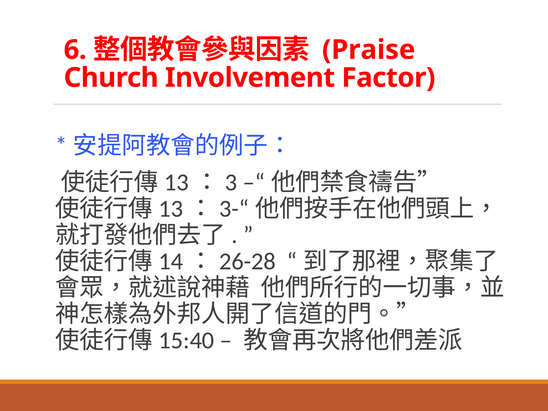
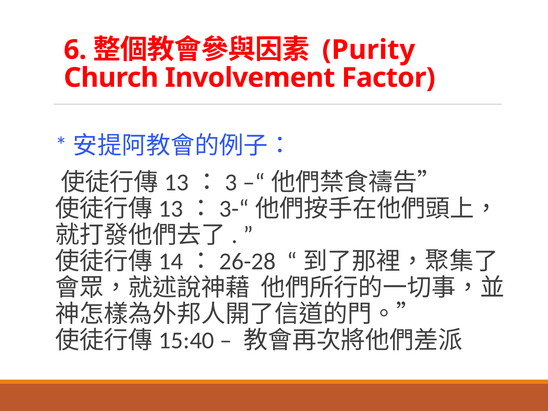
Praise: Praise -> Purity
